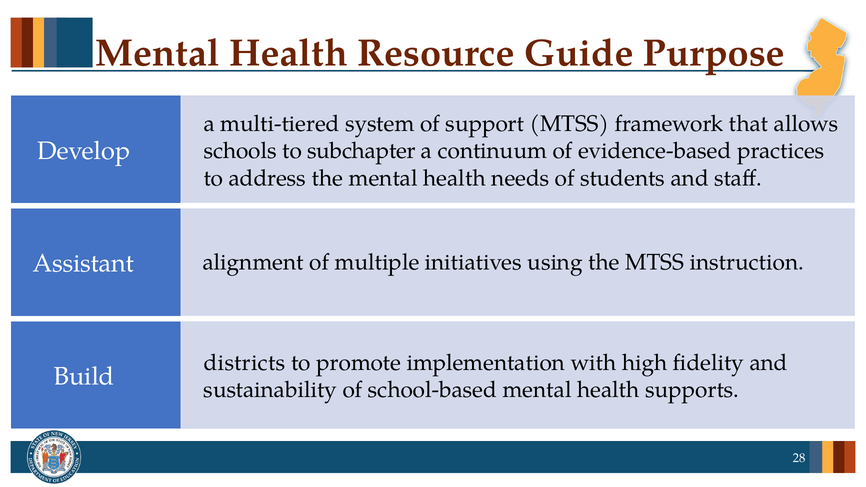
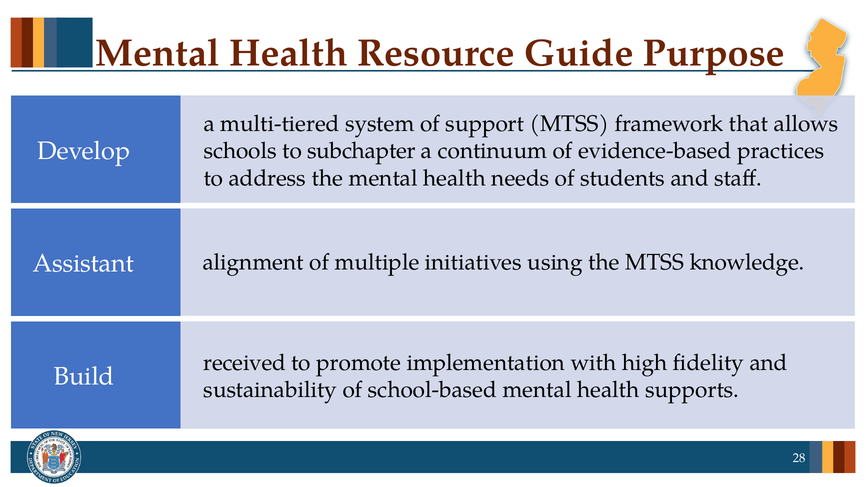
instruction: instruction -> knowledge
districts: districts -> received
